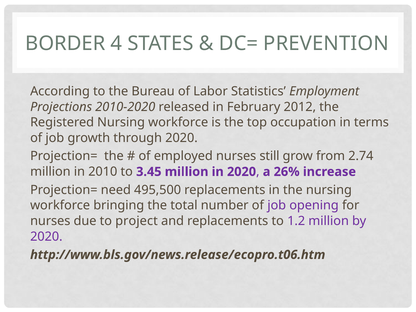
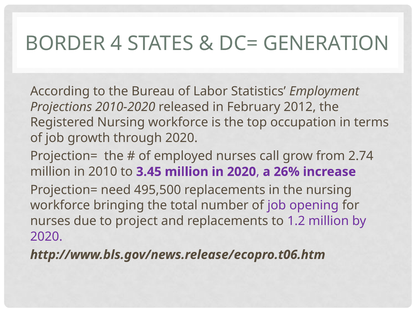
PREVENTION: PREVENTION -> GENERATION
still: still -> call
